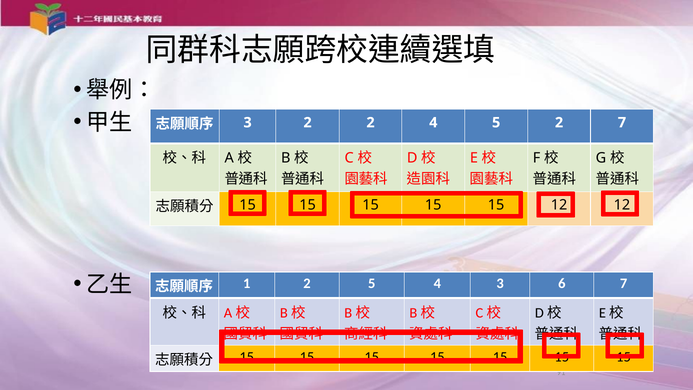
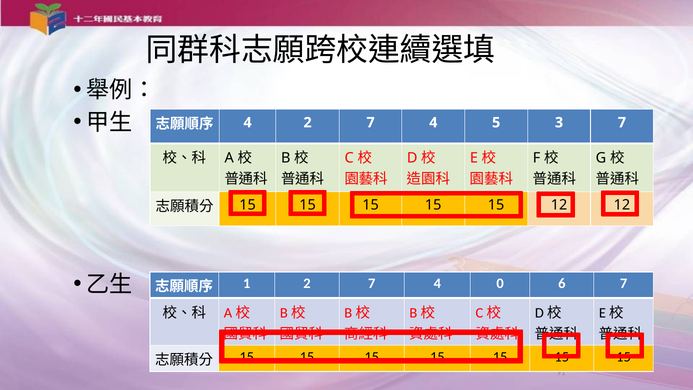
3 at (248, 123): 3 -> 4
2 at (371, 123): 2 -> 7
5 2: 2 -> 3
1 2 5: 5 -> 7
4 3: 3 -> 0
